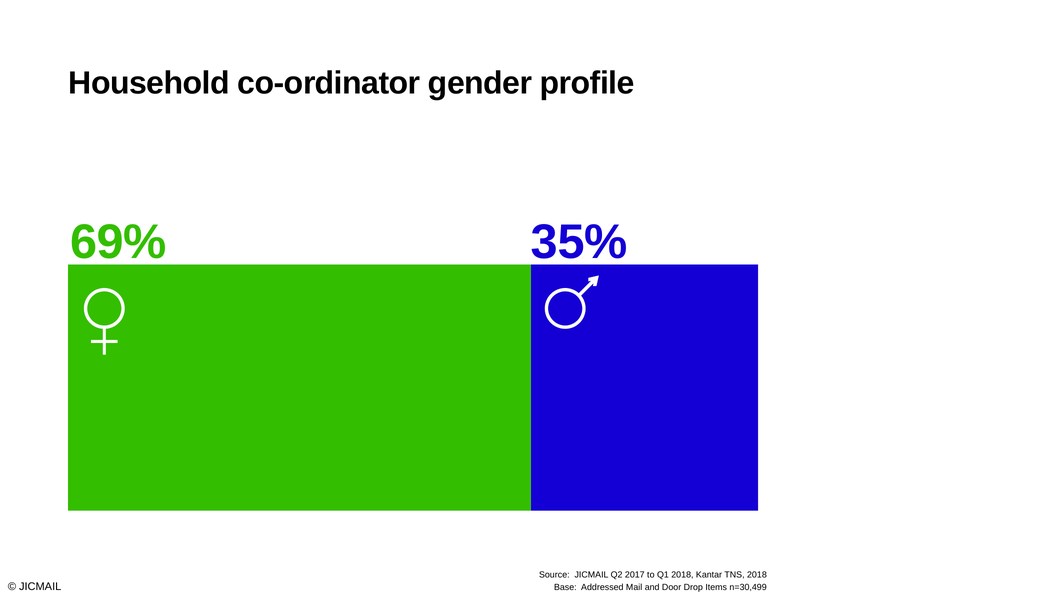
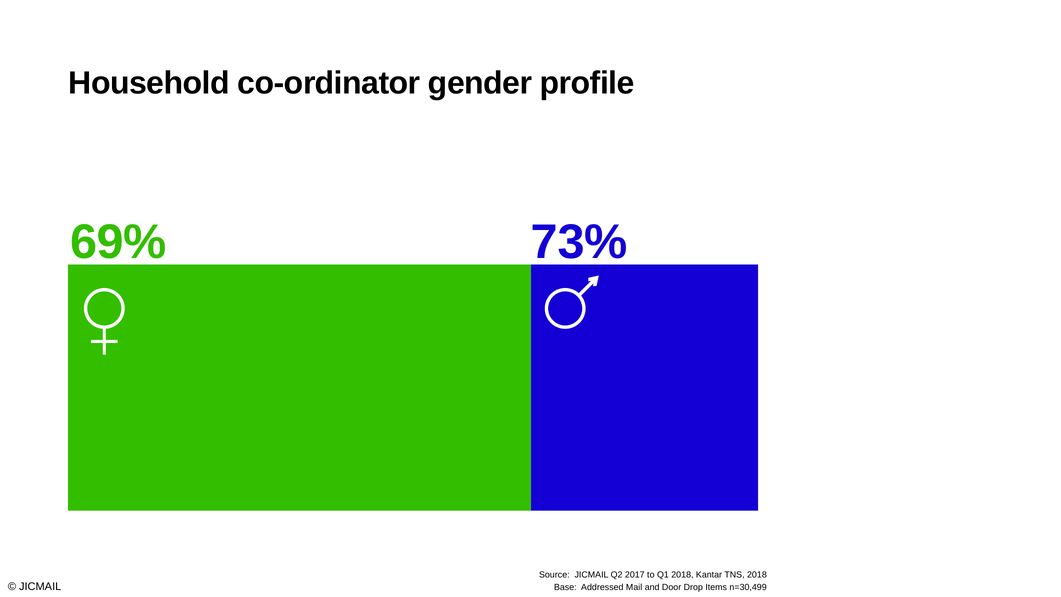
35%: 35% -> 73%
